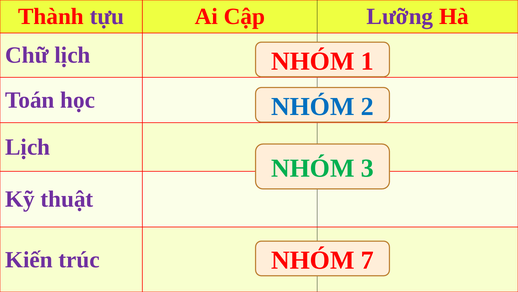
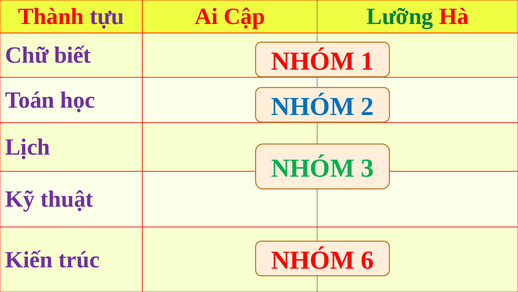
Lưỡng colour: purple -> green
Chữ lịch: lịch -> biết
7: 7 -> 6
